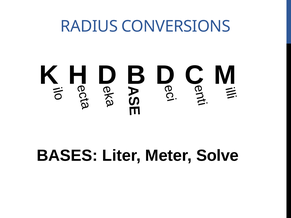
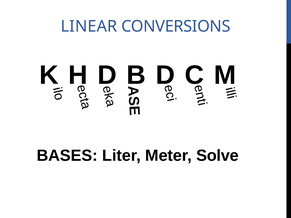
RADIUS: RADIUS -> LINEAR
